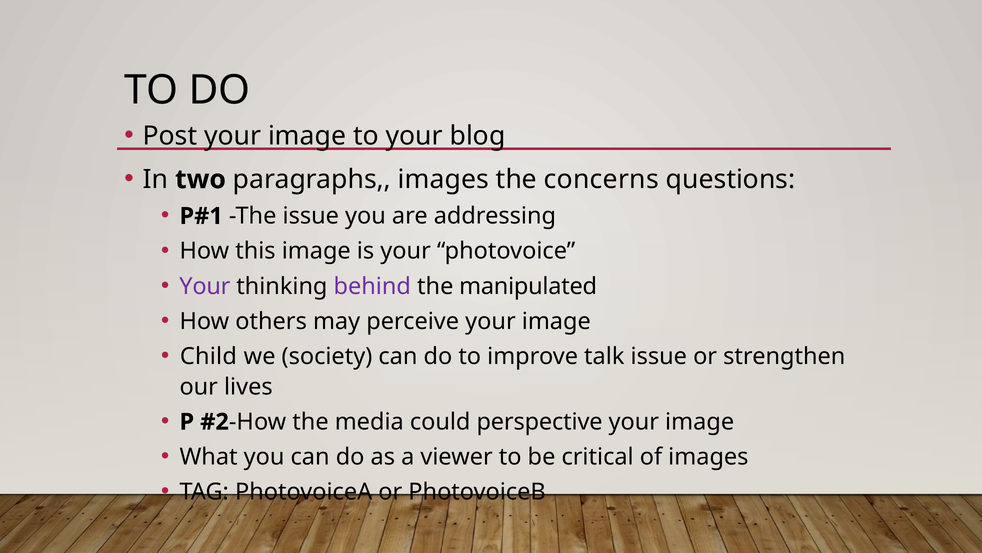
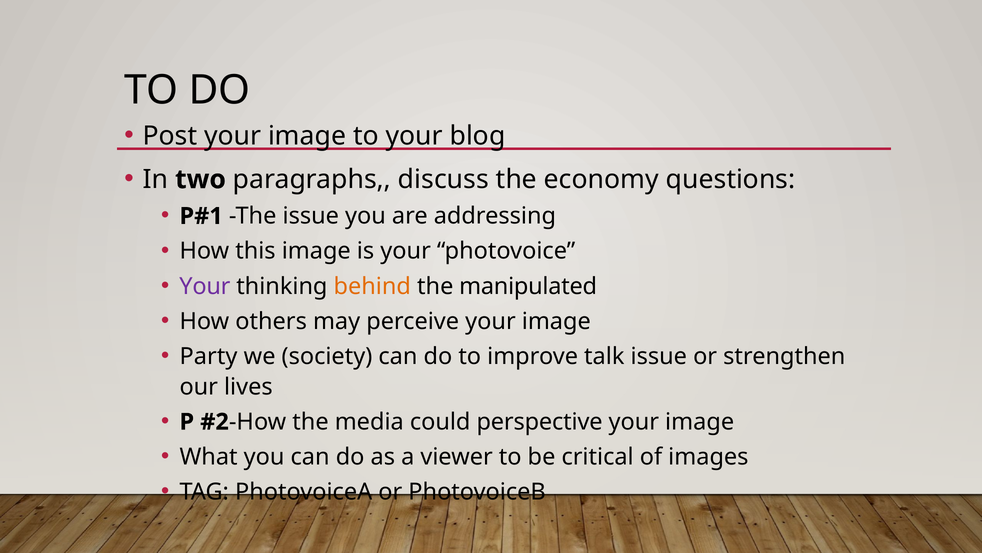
paragraphs images: images -> discuss
concerns: concerns -> economy
behind colour: purple -> orange
Child: Child -> Party
